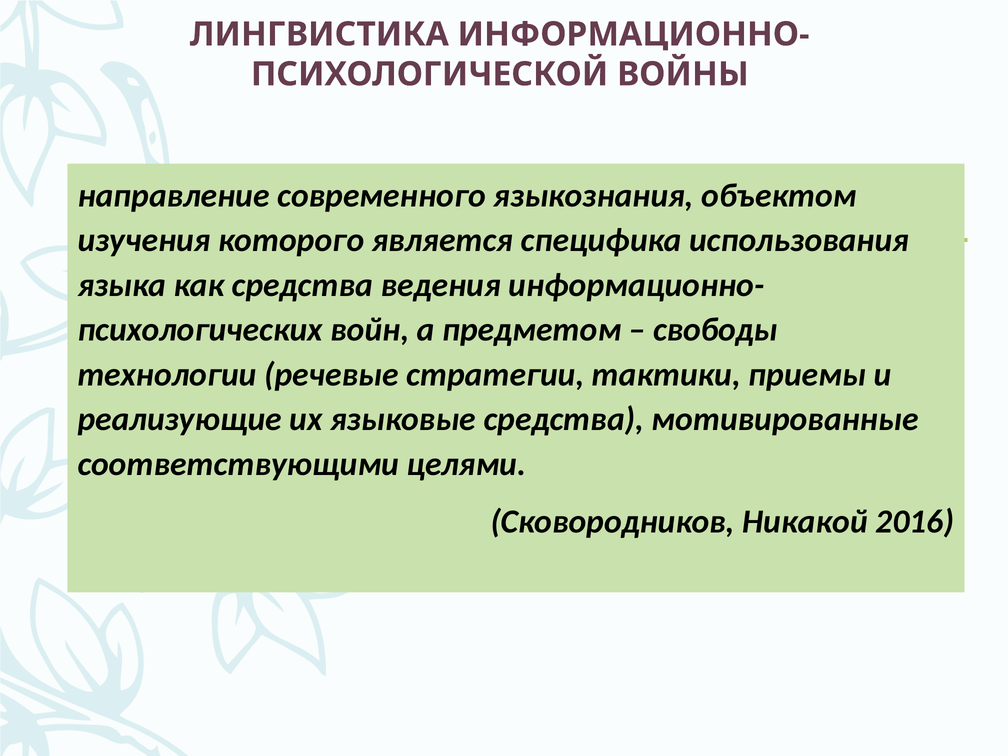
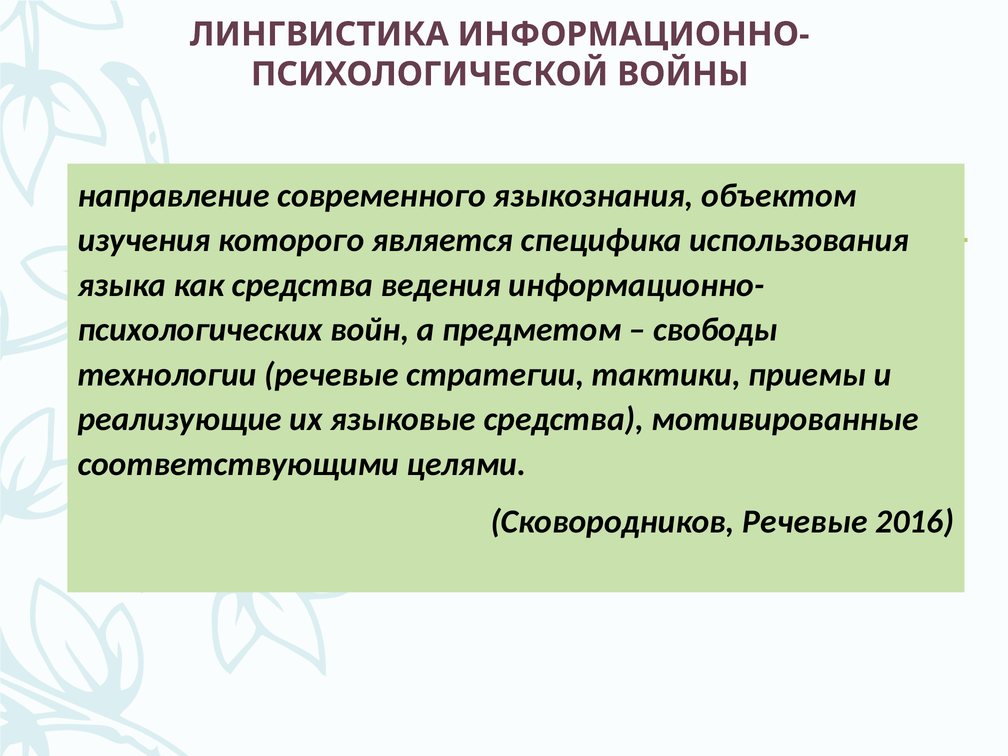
Сковородников Никакой: Никакой -> Речевые
